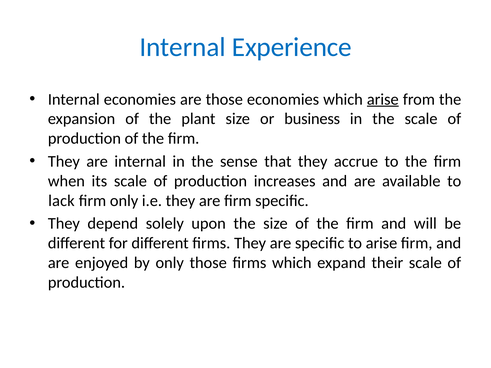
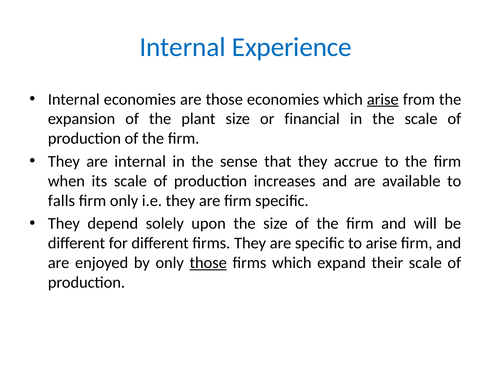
business: business -> financial
lack: lack -> falls
those at (208, 263) underline: none -> present
